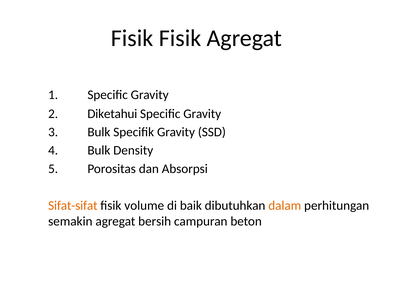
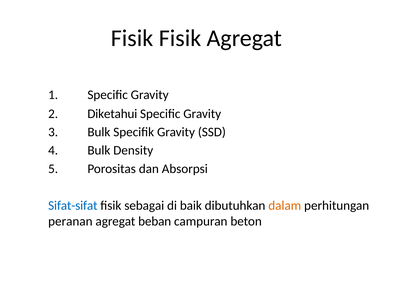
Sifat-sifat colour: orange -> blue
volume: volume -> sebagai
semakin: semakin -> peranan
bersih: bersih -> beban
